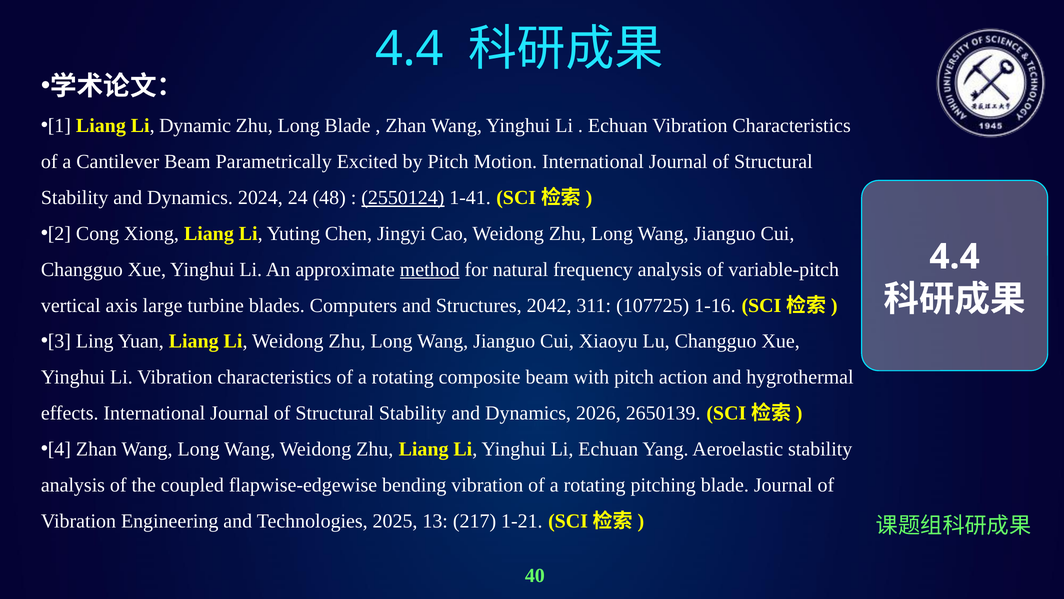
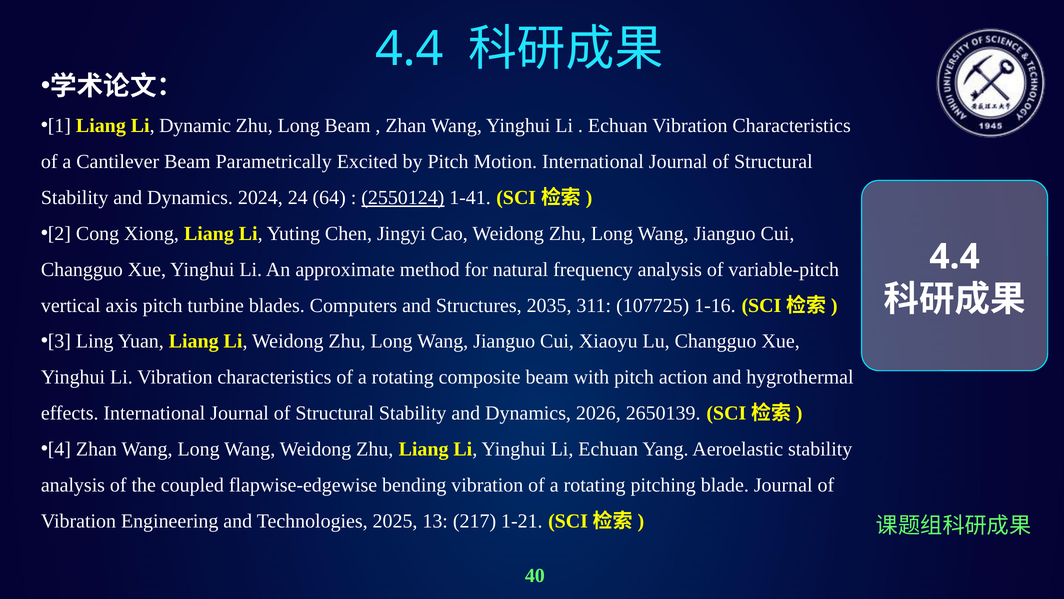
Long Blade: Blade -> Beam
48: 48 -> 64
method underline: present -> none
axis large: large -> pitch
2042: 2042 -> 2035
